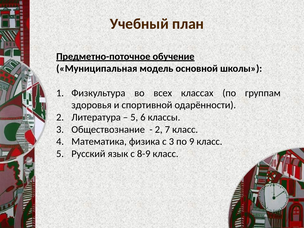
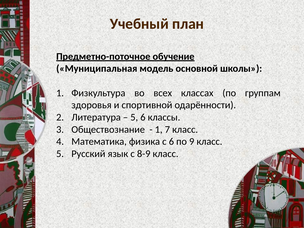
2 at (159, 129): 2 -> 1
с 3: 3 -> 6
